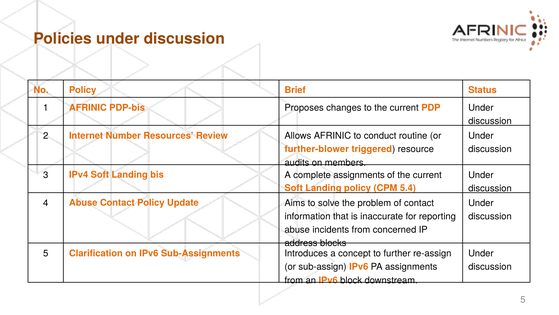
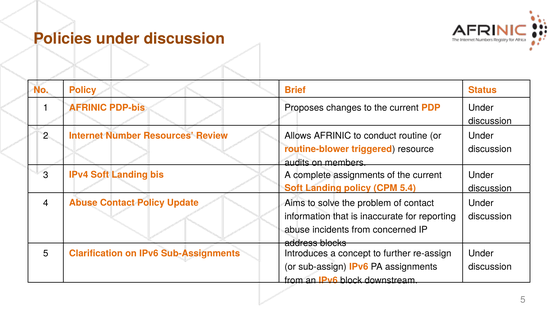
further-blower: further-blower -> routine-blower
